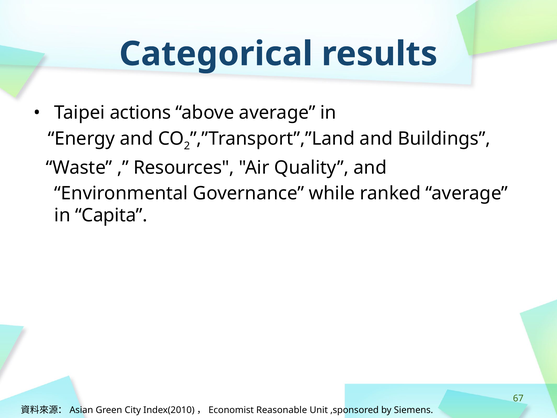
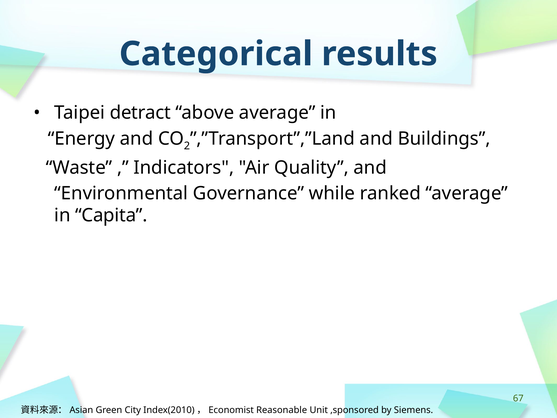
actions: actions -> detract
Resources: Resources -> Indicators
